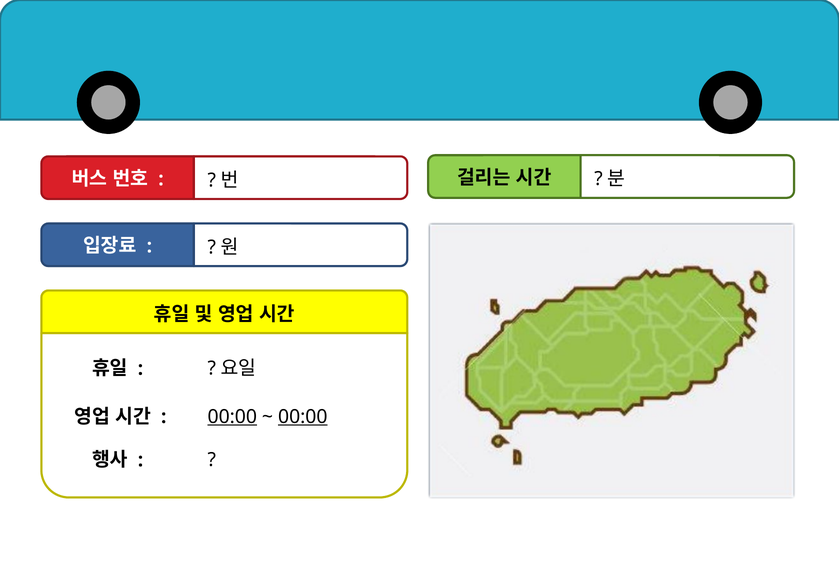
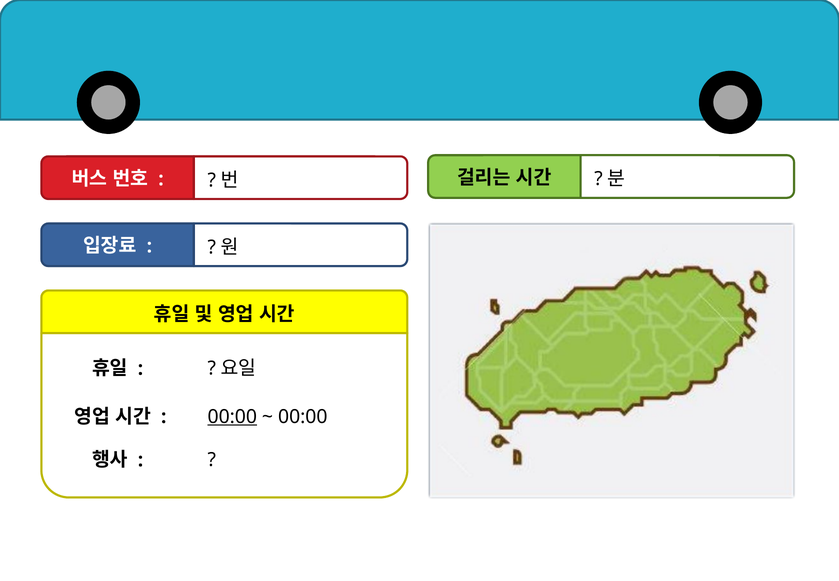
00:00 at (303, 417) underline: present -> none
